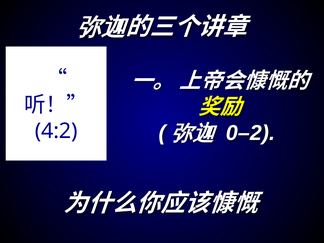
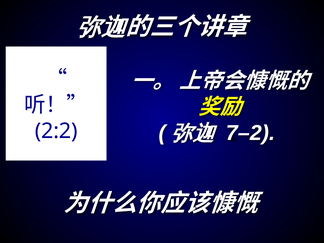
0–2: 0–2 -> 7–2
4:2: 4:2 -> 2:2
